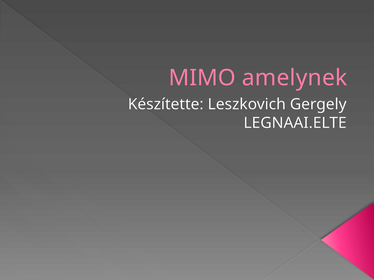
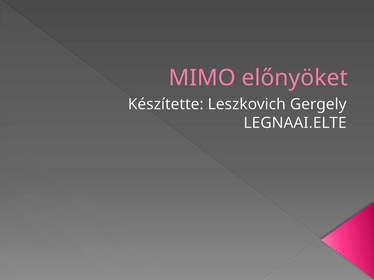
amelynek: amelynek -> előnyöket
